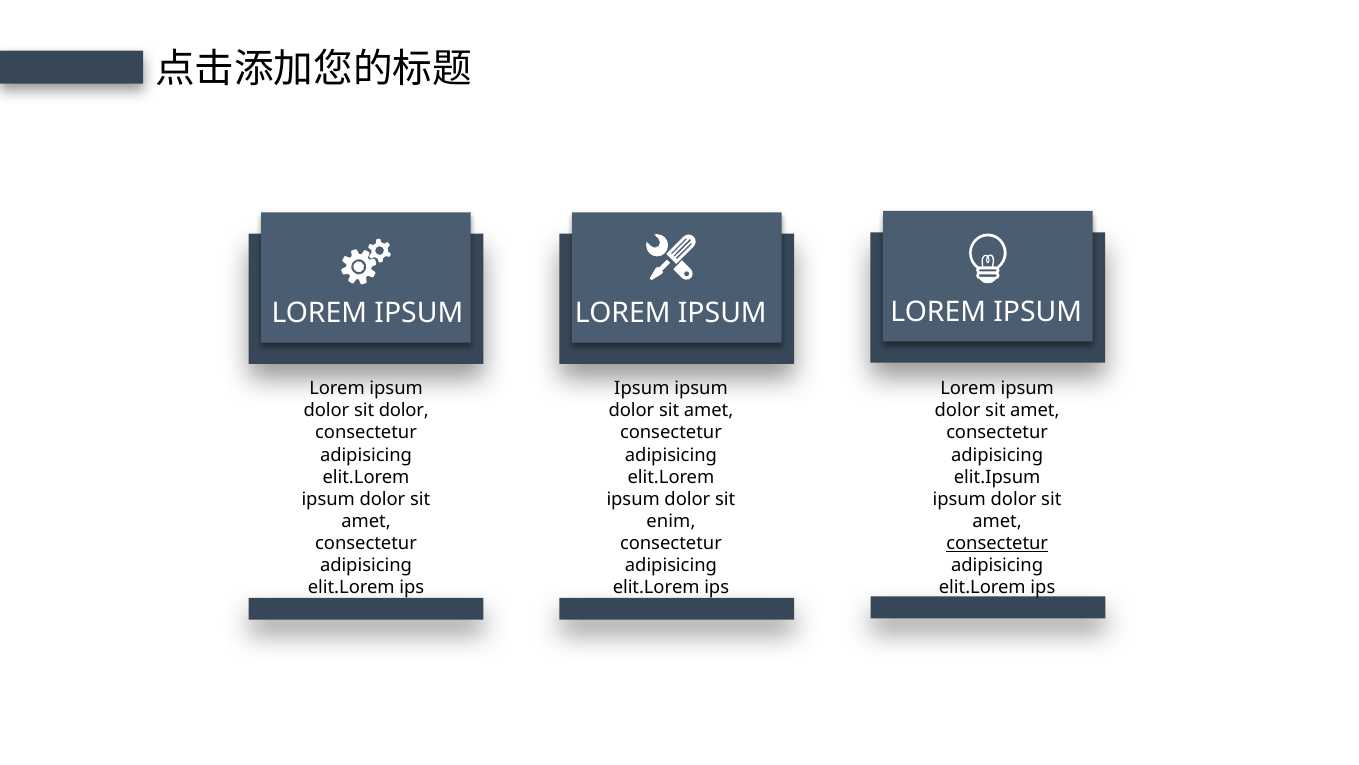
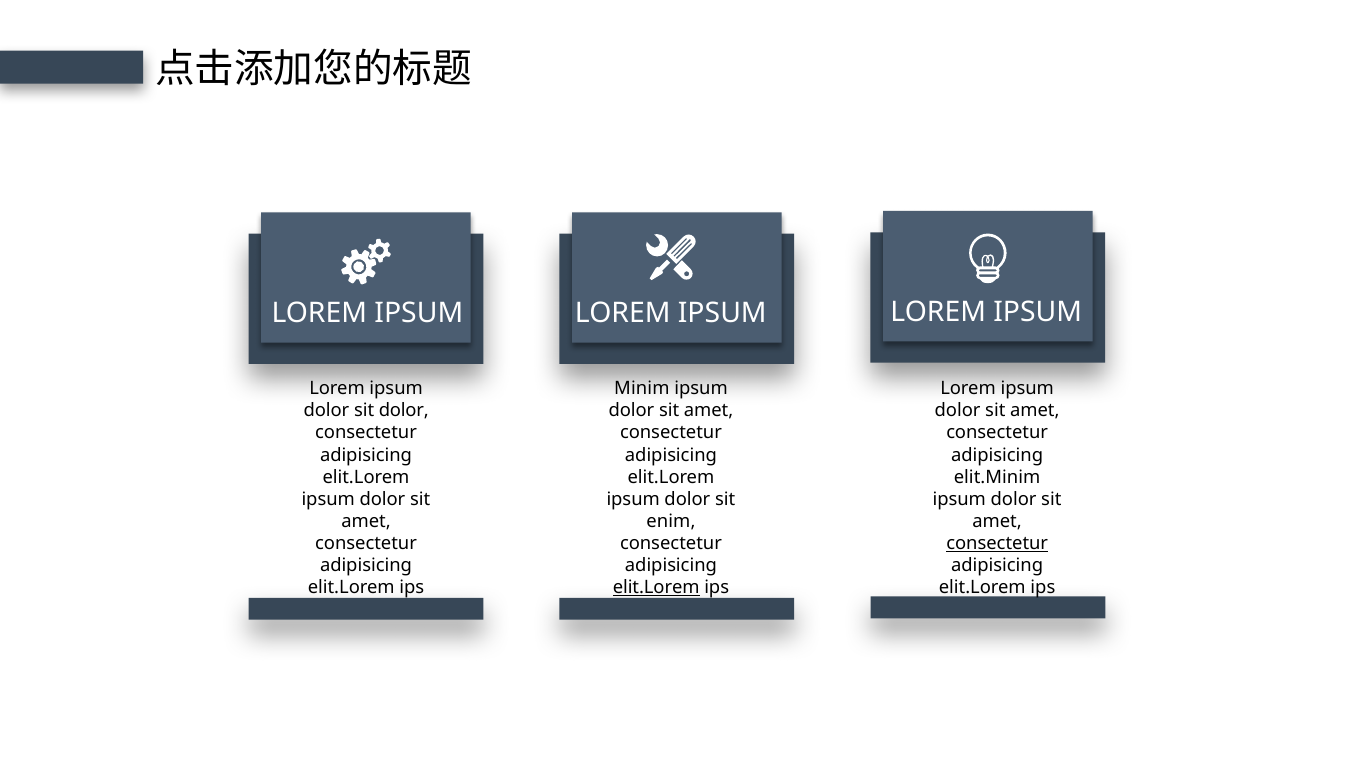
Ipsum at (642, 388): Ipsum -> Minim
elit.Ipsum: elit.Ipsum -> elit.Minim
elit.Lorem at (656, 587) underline: none -> present
